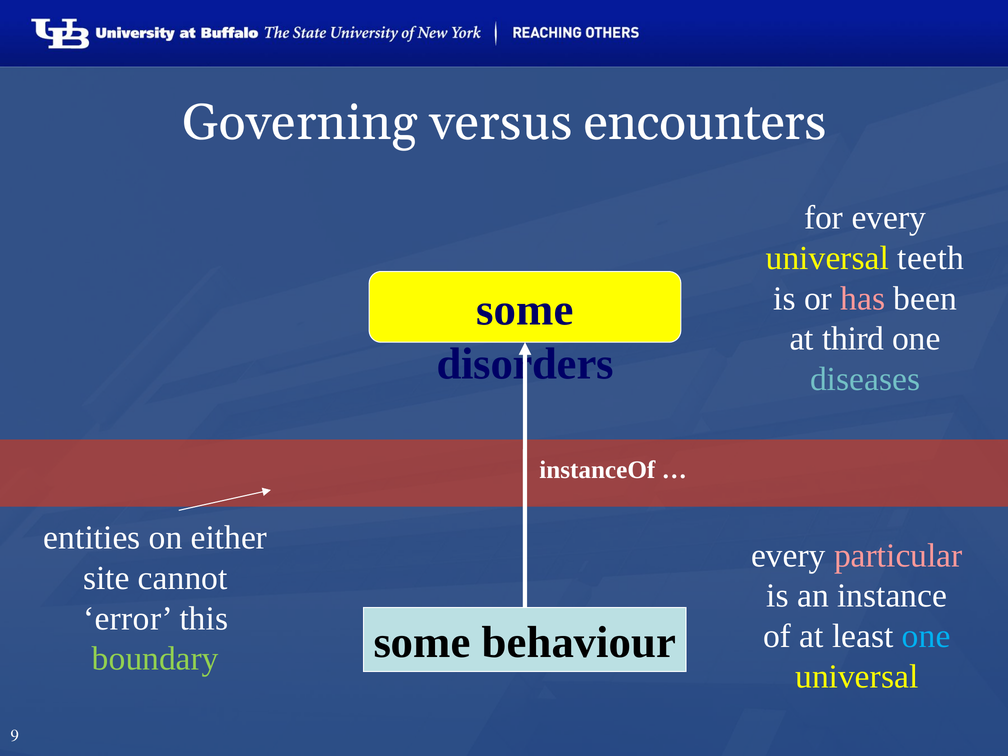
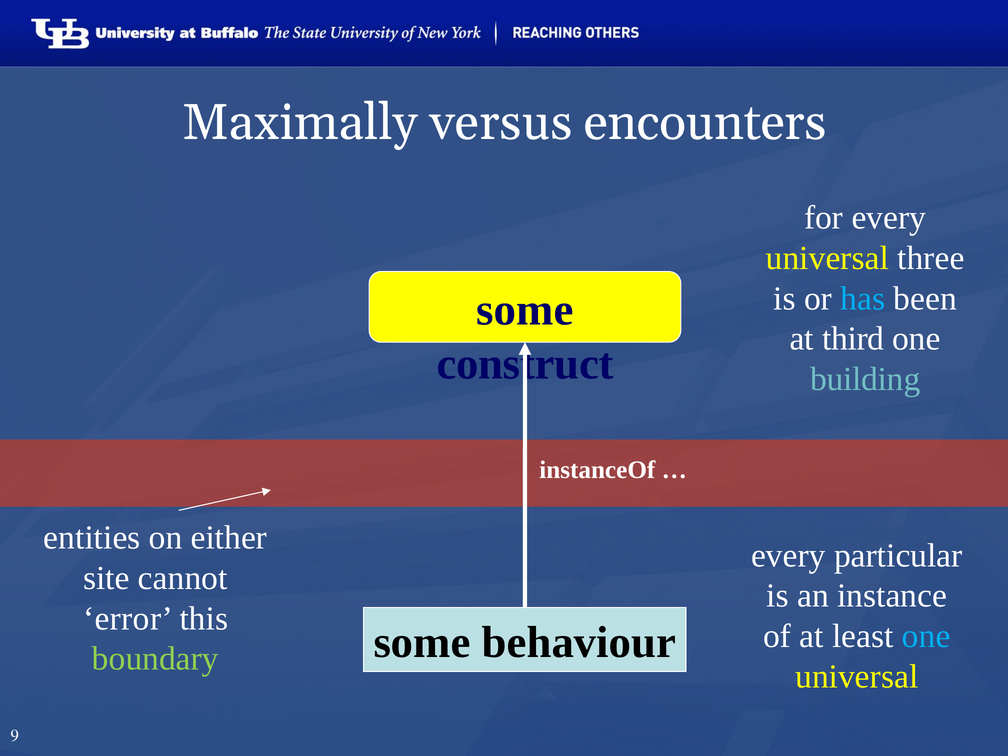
Governing: Governing -> Maximally
teeth: teeth -> three
has colour: pink -> light blue
disorders: disorders -> construct
diseases: diseases -> building
particular colour: pink -> white
